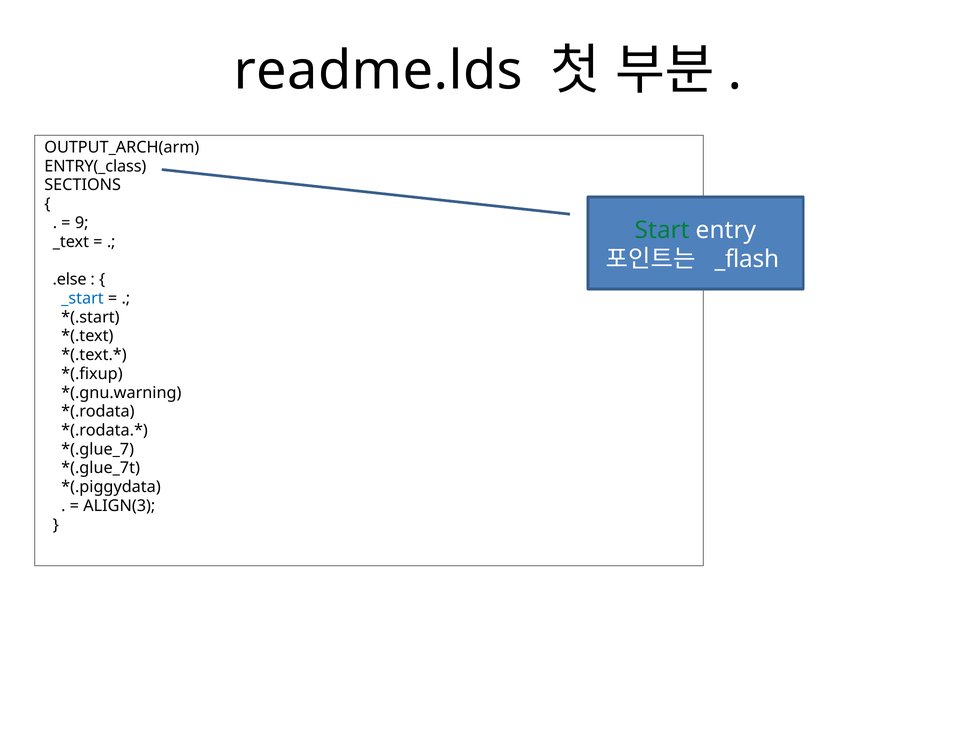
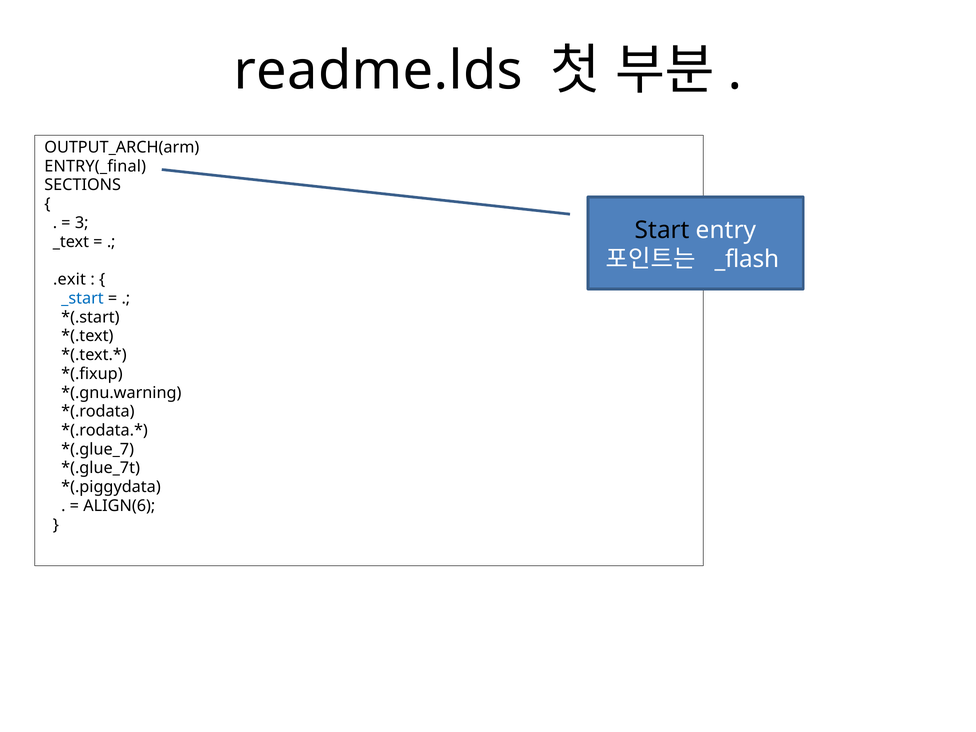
ENTRY(_class: ENTRY(_class -> ENTRY(_final
9: 9 -> 3
Start colour: green -> black
.else: .else -> .exit
ALIGN(3: ALIGN(3 -> ALIGN(6
